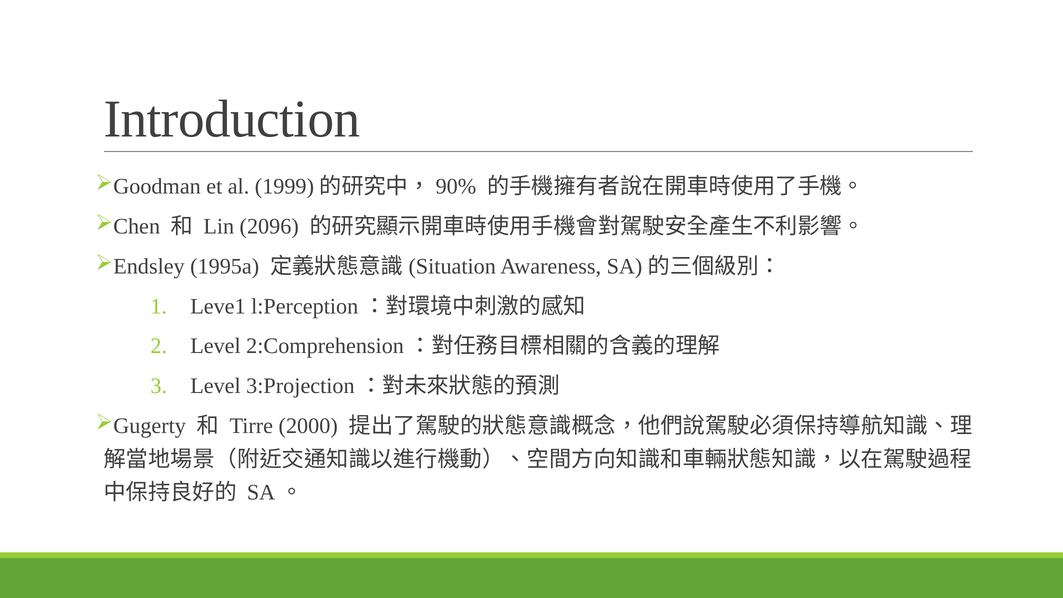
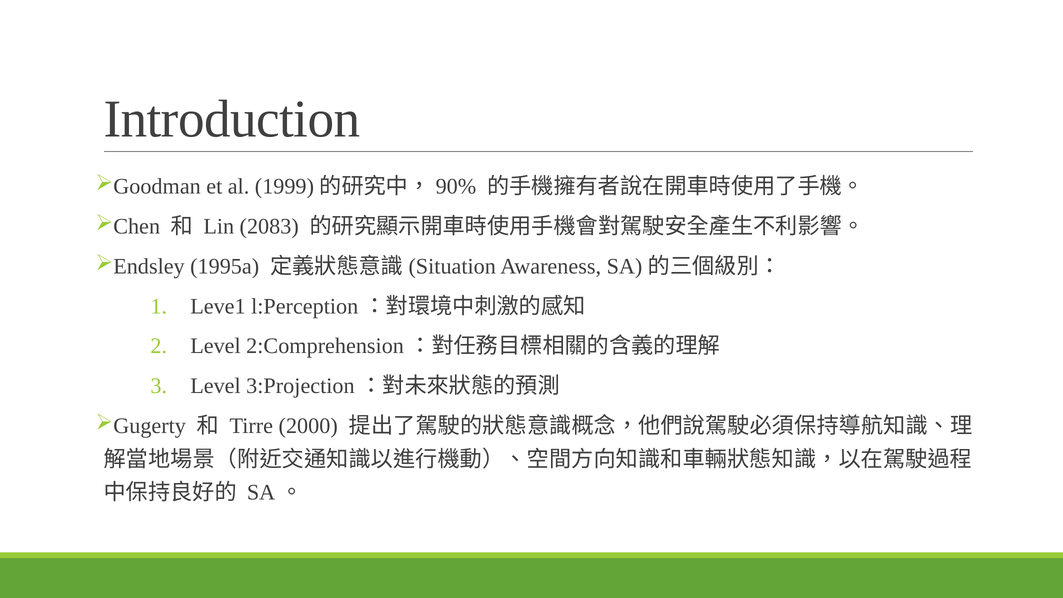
2096: 2096 -> 2083
